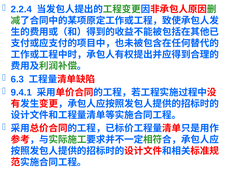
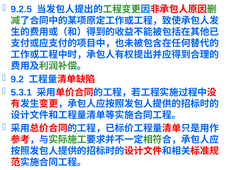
2.2.4: 2.2.4 -> 9.2.5
6.3: 6.3 -> 9.2
9.4.1: 9.4.1 -> 5.3.1
